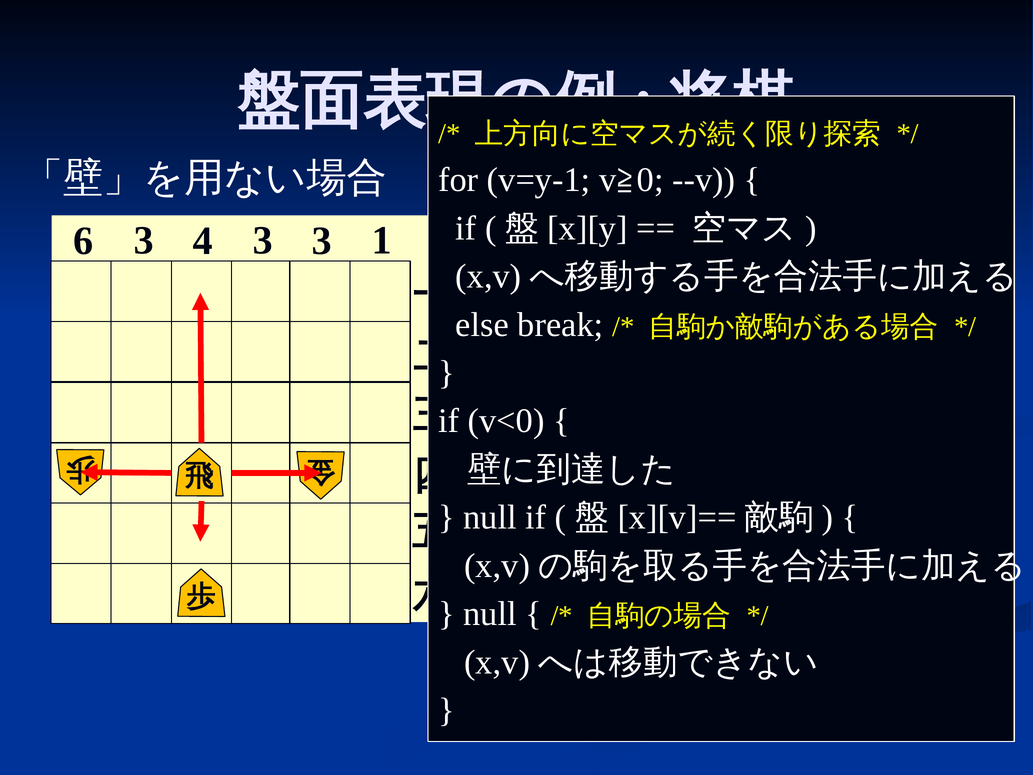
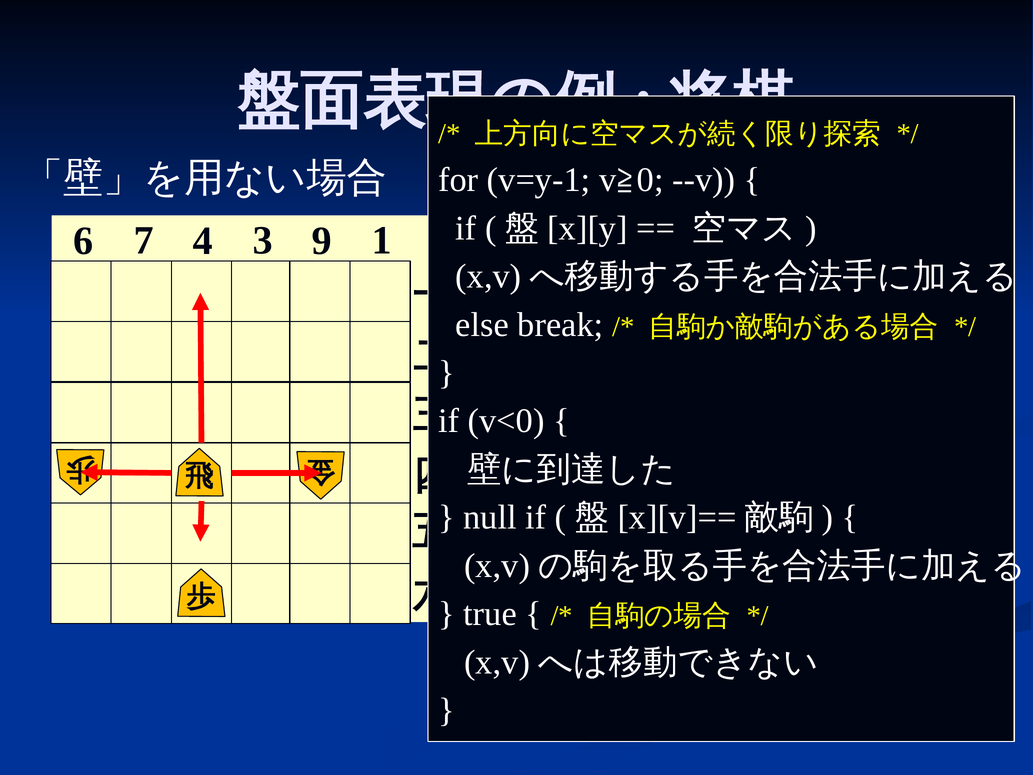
6 3: 3 -> 7
3 3: 3 -> 9
null at (490, 614): null -> true
